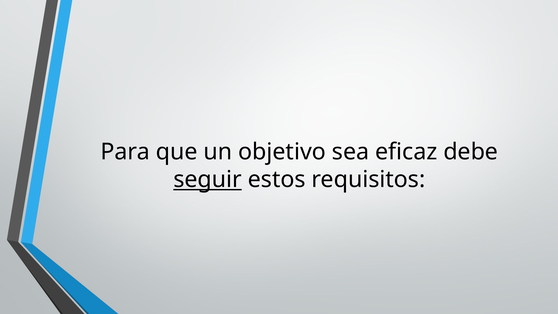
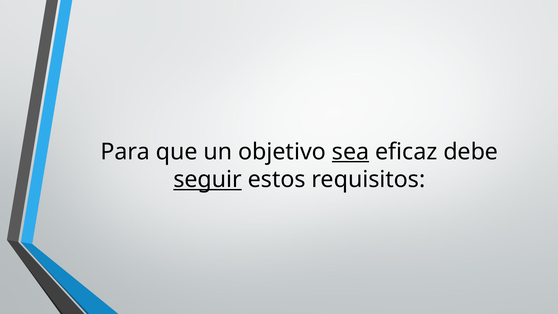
sea underline: none -> present
